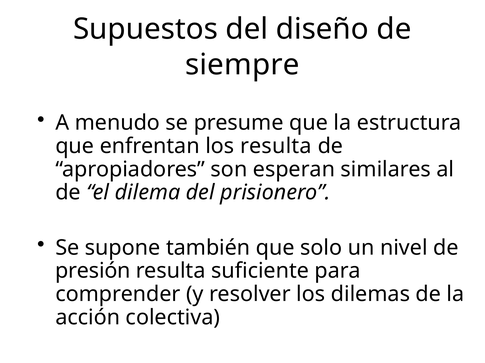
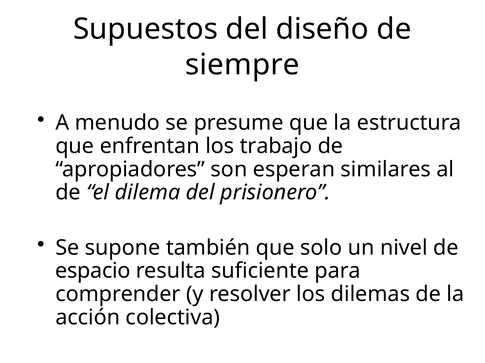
los resulta: resulta -> trabajo
presión: presión -> espacio
